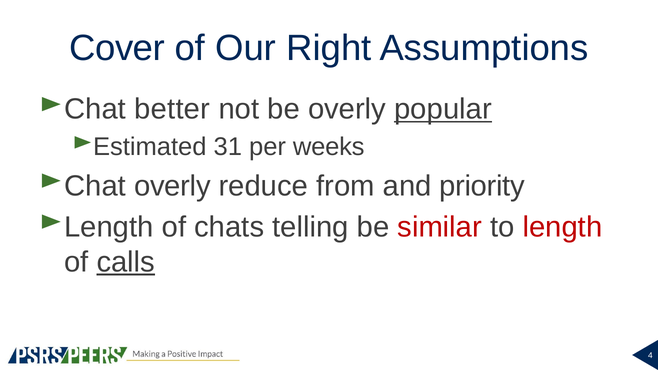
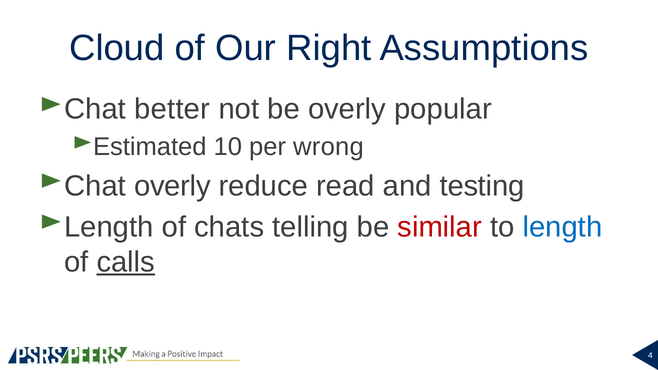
Cover: Cover -> Cloud
popular underline: present -> none
31: 31 -> 10
weeks: weeks -> wrong
from: from -> read
priority: priority -> testing
length colour: red -> blue
